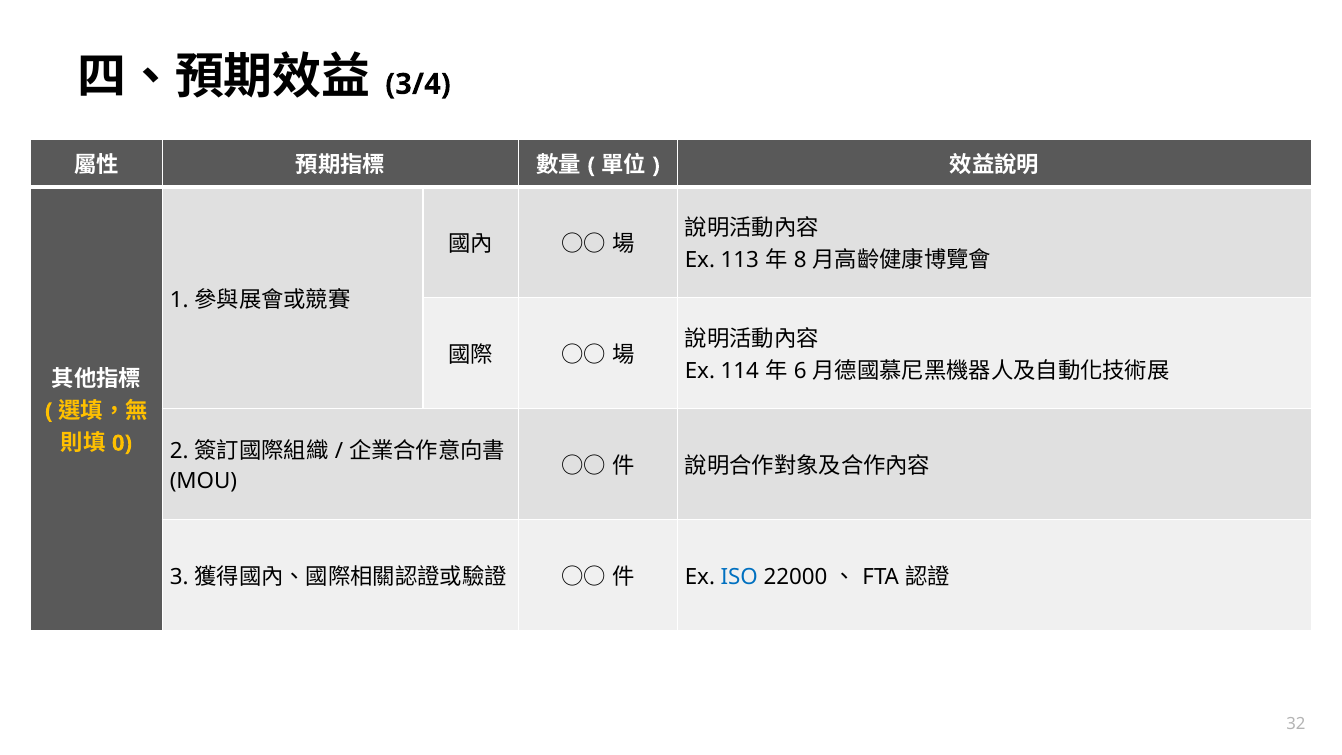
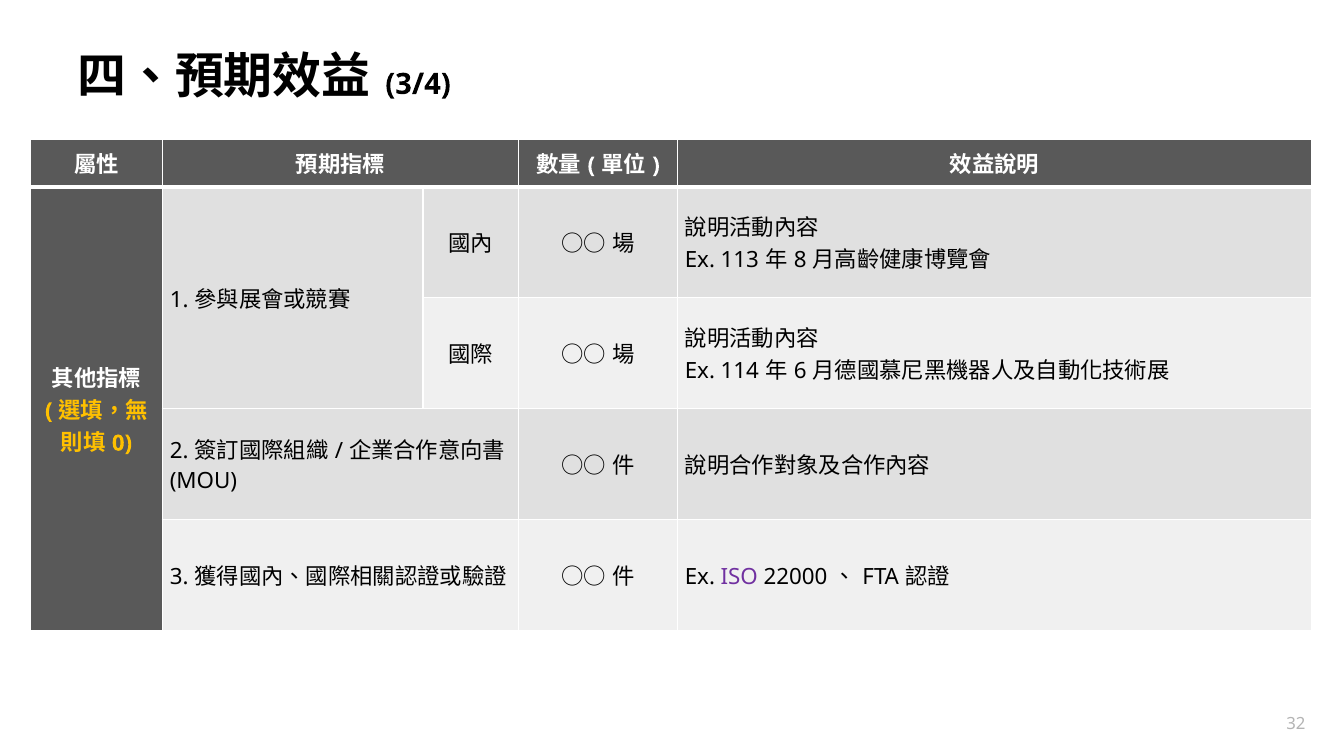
ISO colour: blue -> purple
